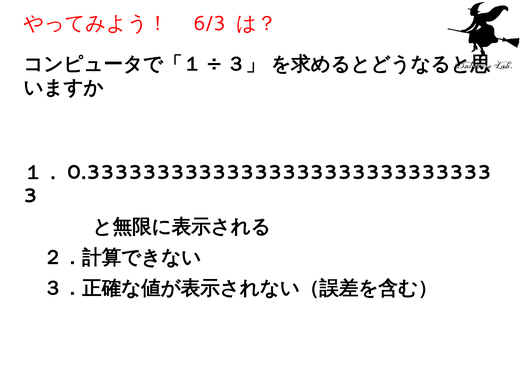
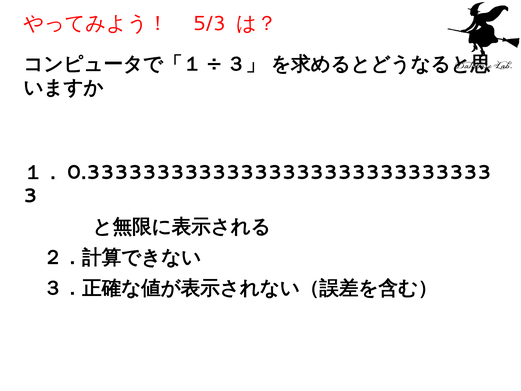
6/3: 6/3 -> 5/3
